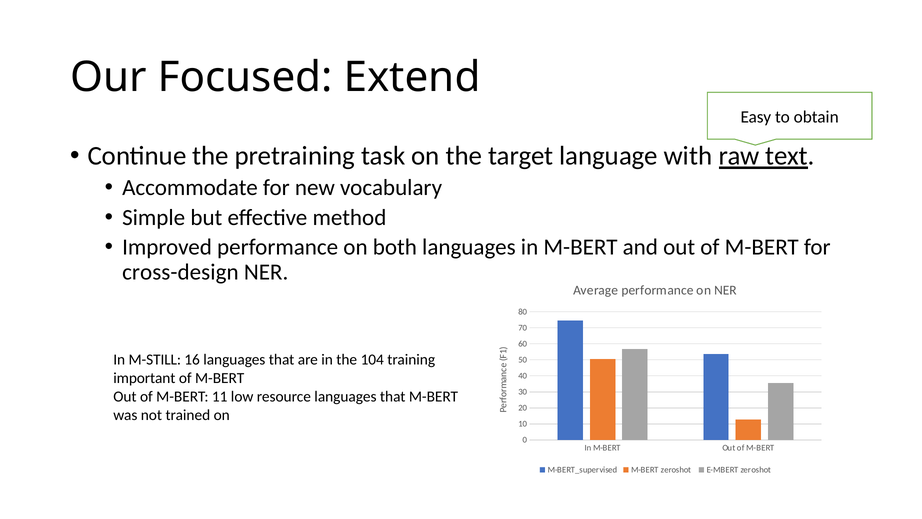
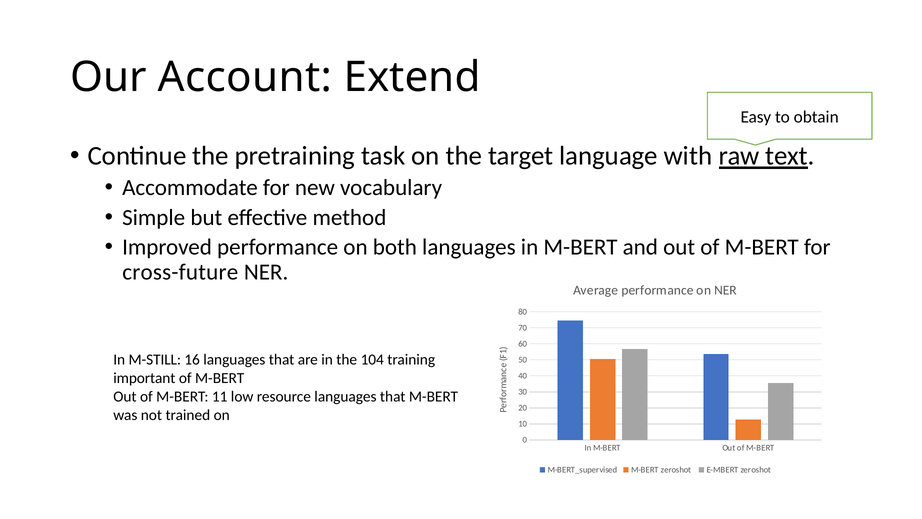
Focused: Focused -> Account
cross-design: cross-design -> cross-future
